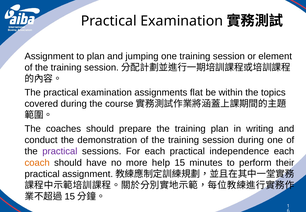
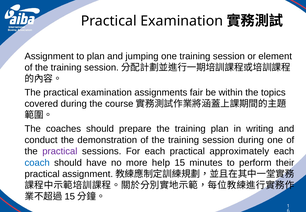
flat: flat -> fair
independence: independence -> approximately
coach colour: orange -> blue
